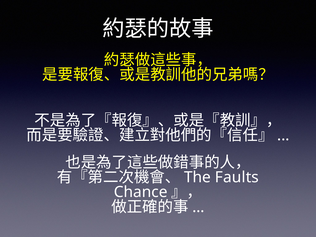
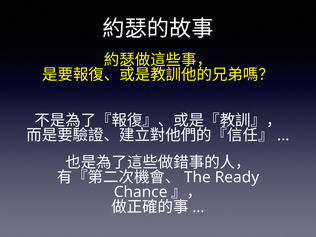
Faults: Faults -> Ready
